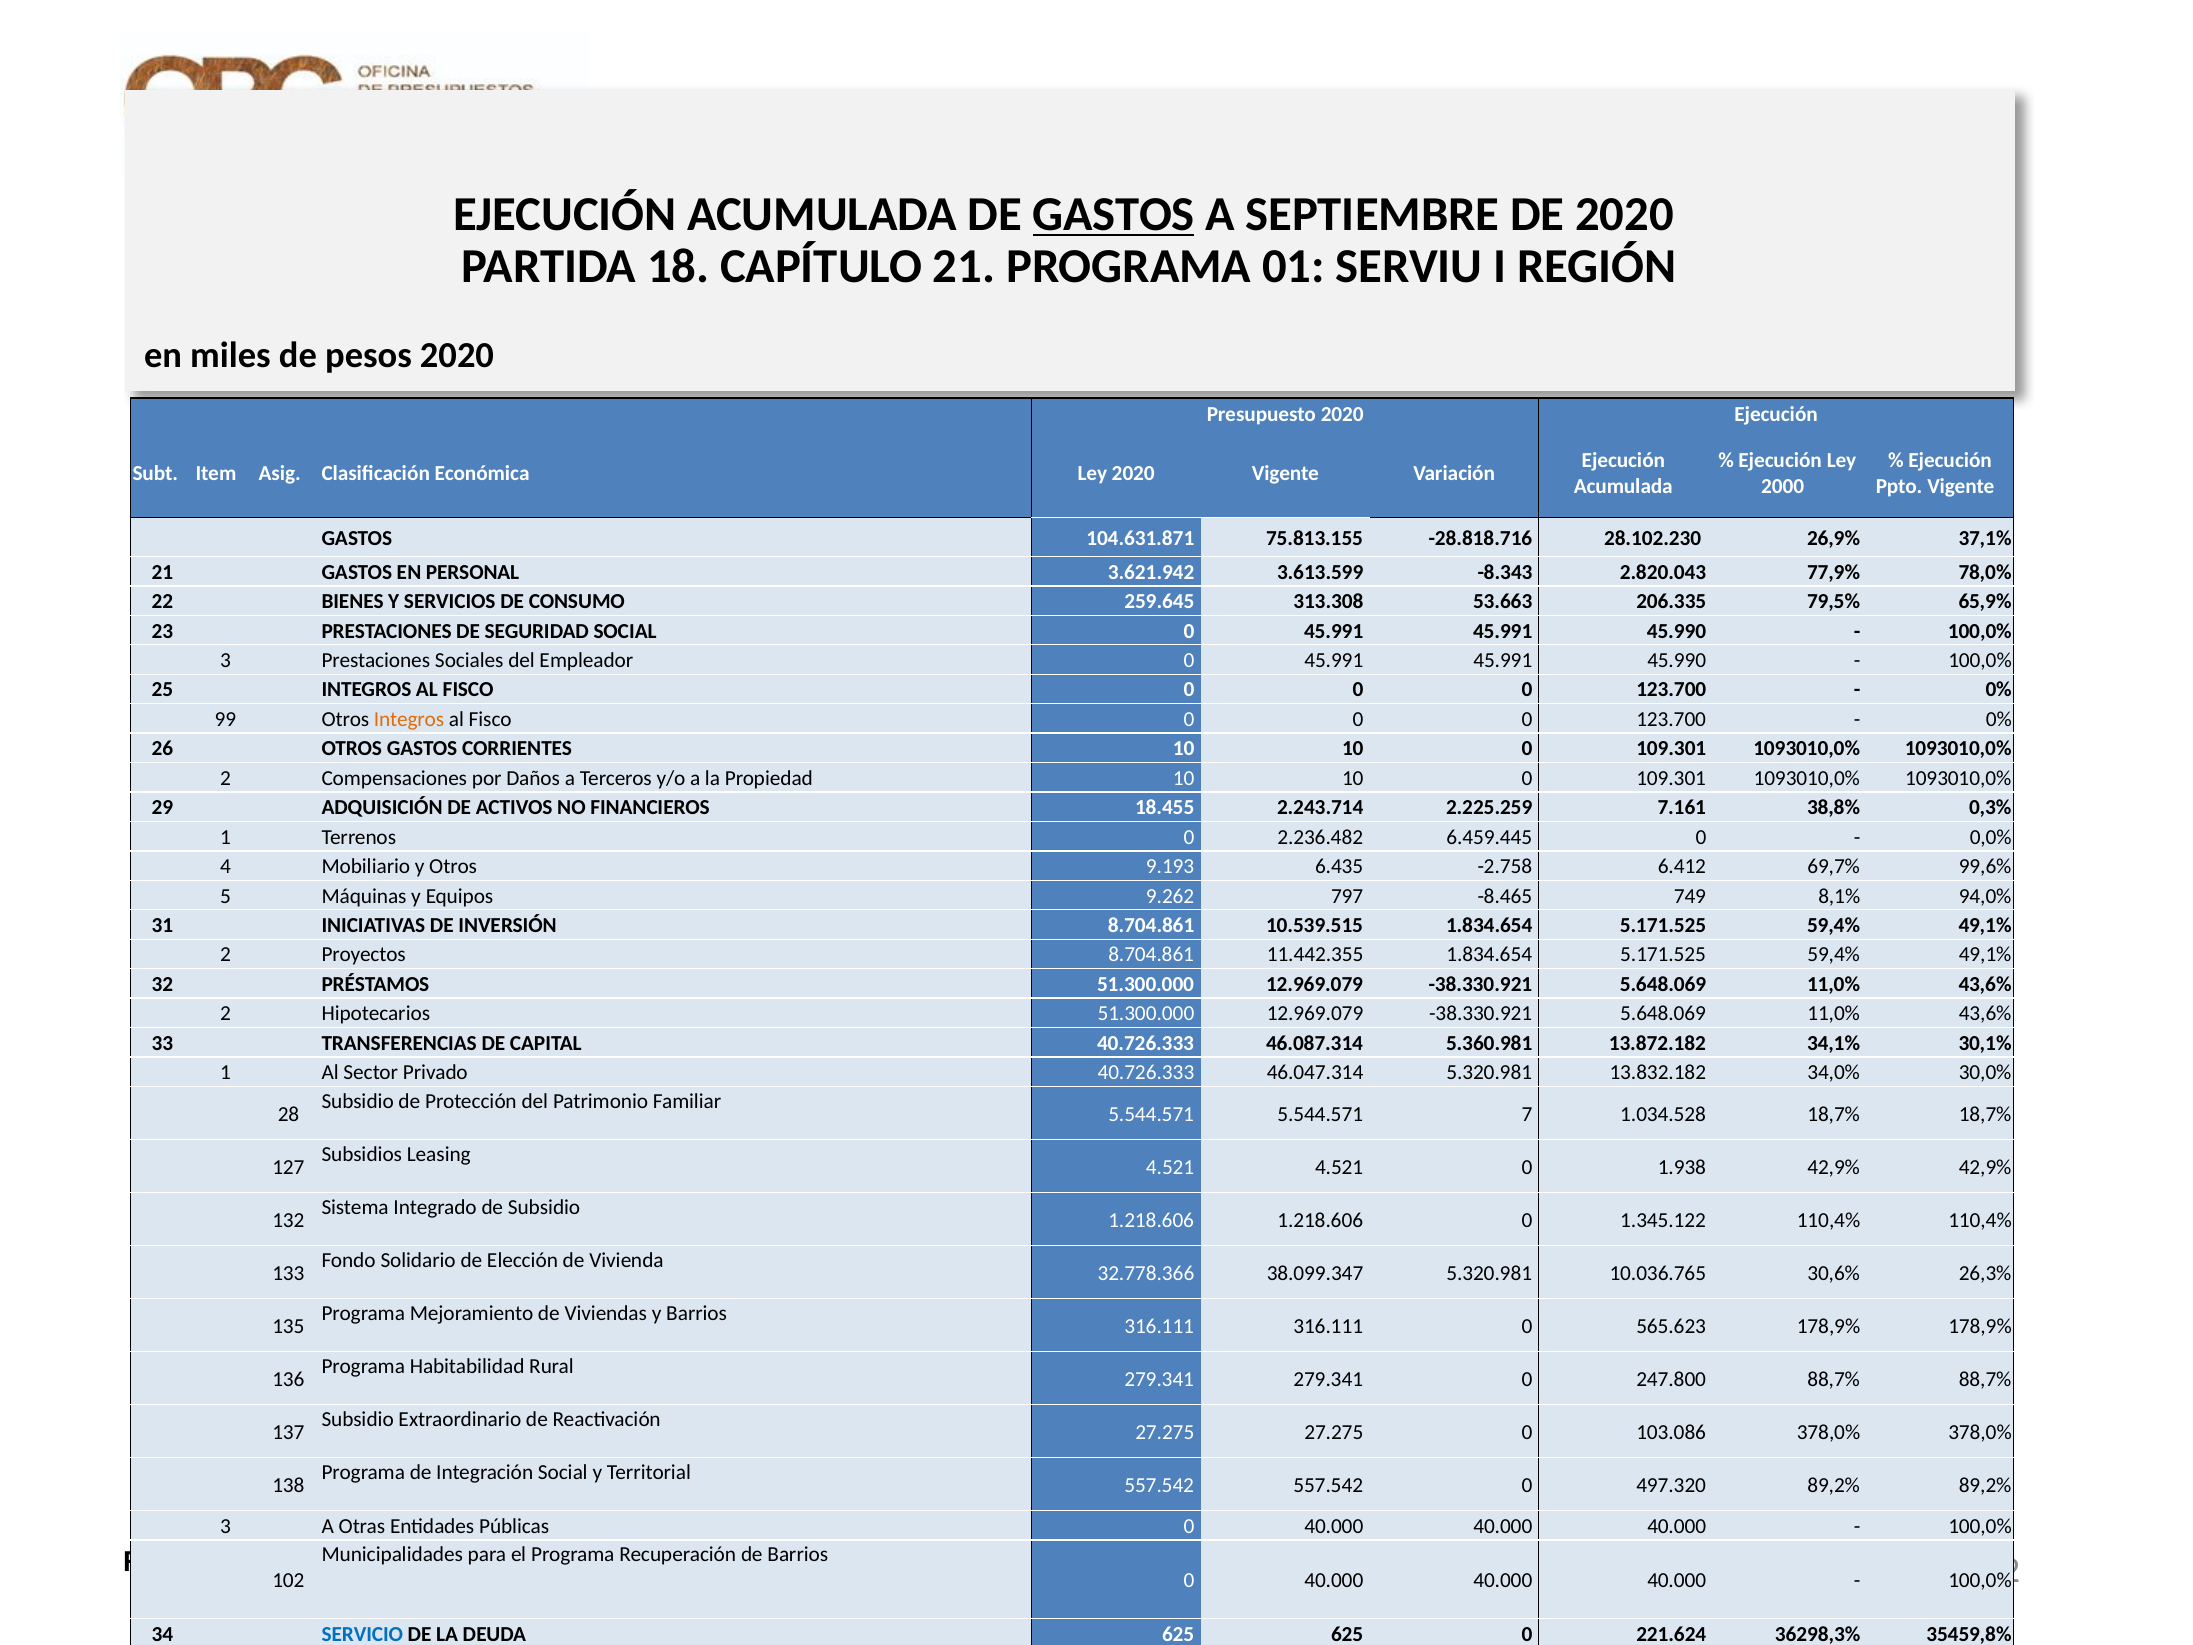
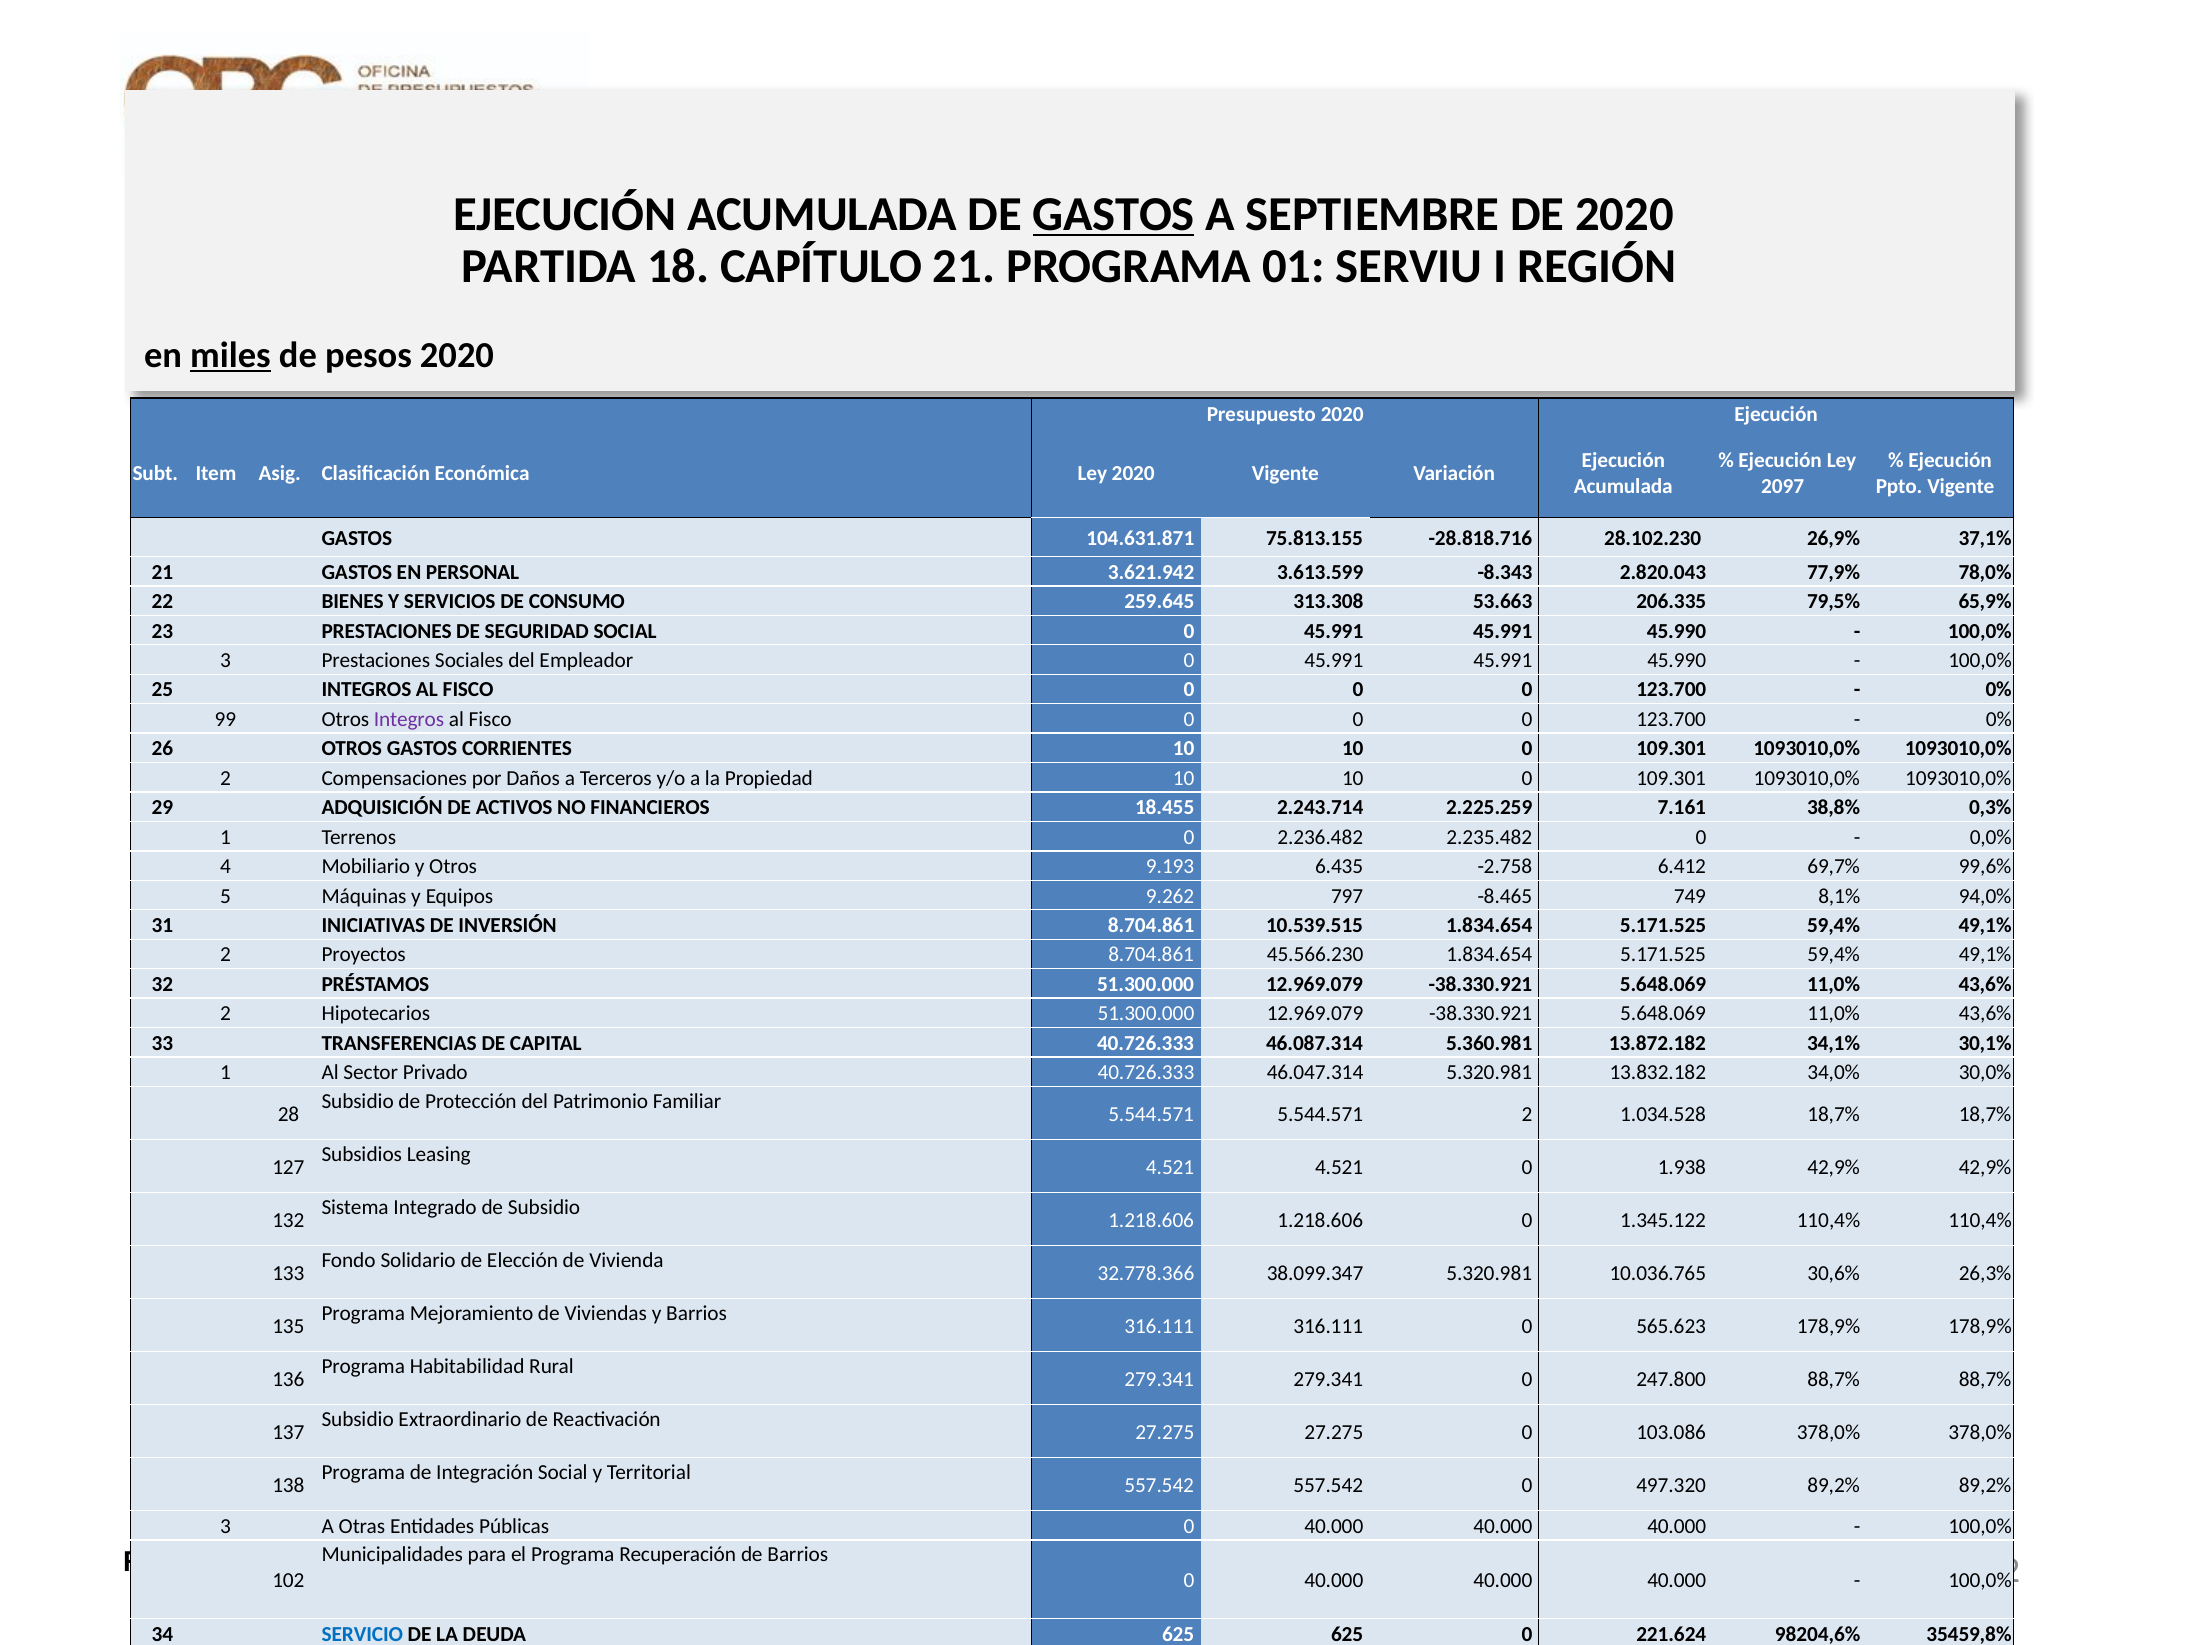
miles underline: none -> present
2000: 2000 -> 2097
Integros at (409, 719) colour: orange -> purple
6.459.445: 6.459.445 -> 2.235.482
11.442.355: 11.442.355 -> 45.566.230
5.544.571 7: 7 -> 2
36298,3%: 36298,3% -> 98204,6%
